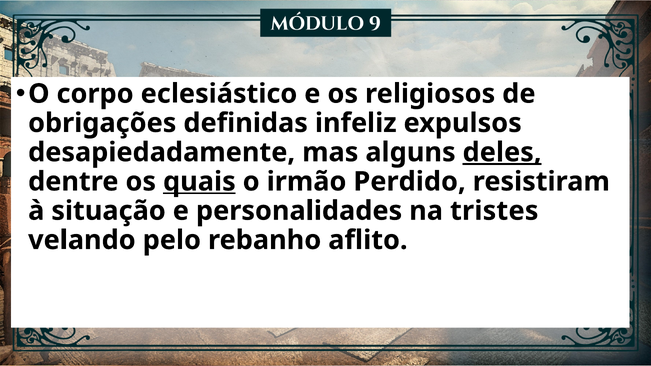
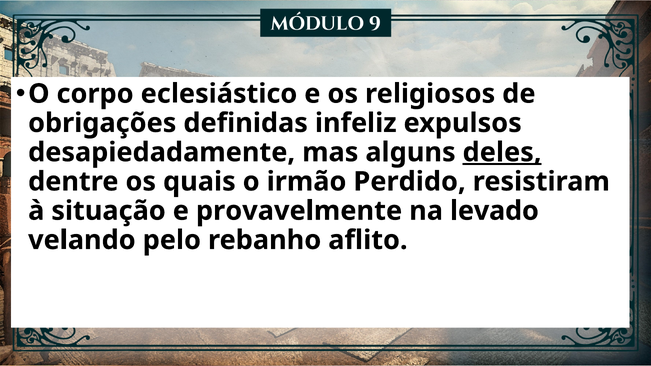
quais underline: present -> none
personalidades: personalidades -> provavelmente
tristes: tristes -> levado
